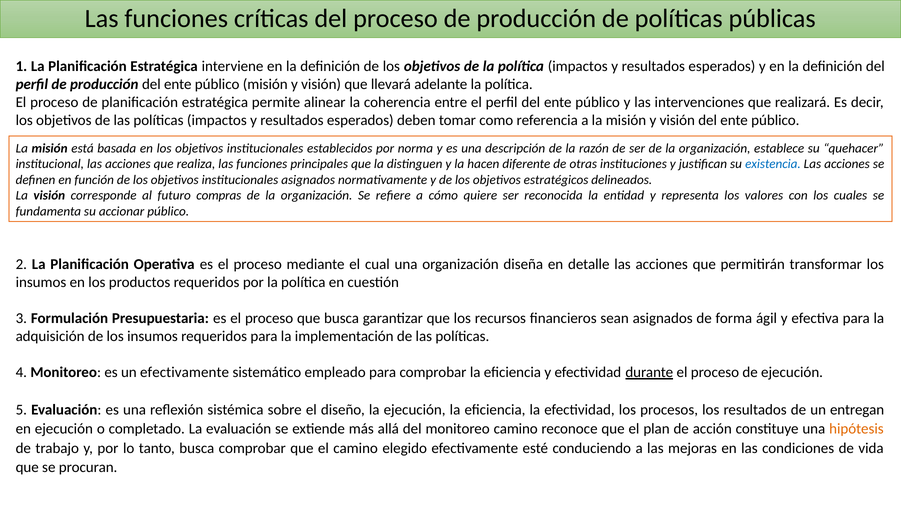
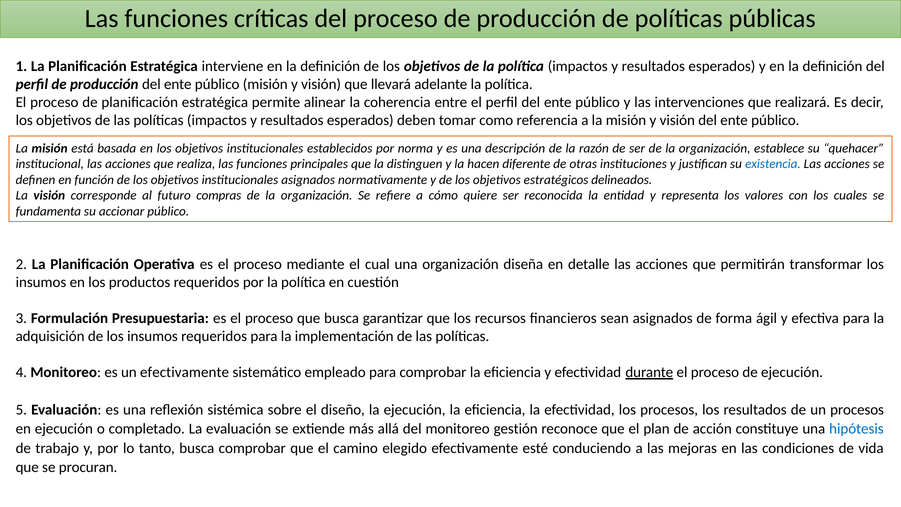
un entregan: entregan -> procesos
monitoreo camino: camino -> gestión
hipótesis colour: orange -> blue
